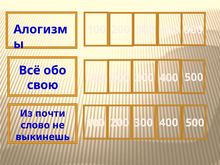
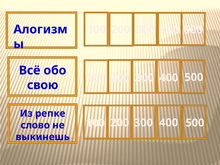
почти: почти -> репке
